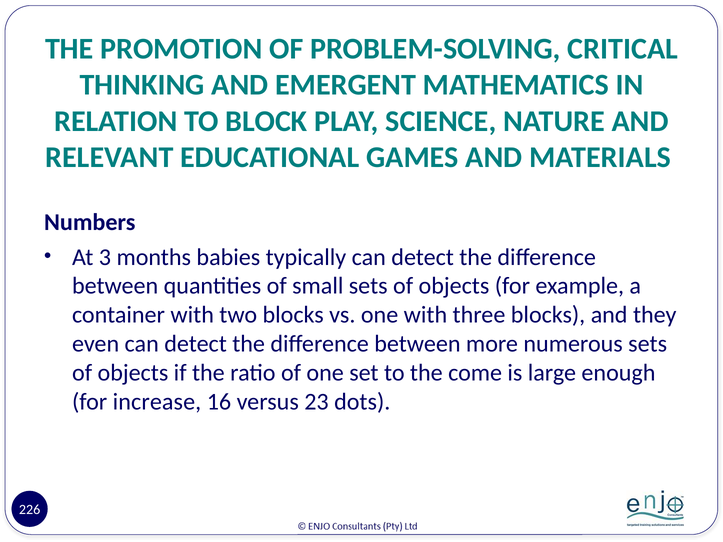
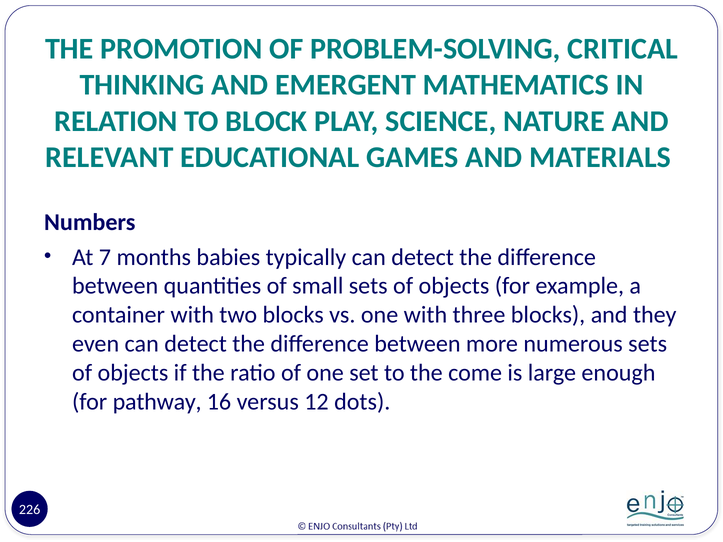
3: 3 -> 7
increase: increase -> pathway
23: 23 -> 12
